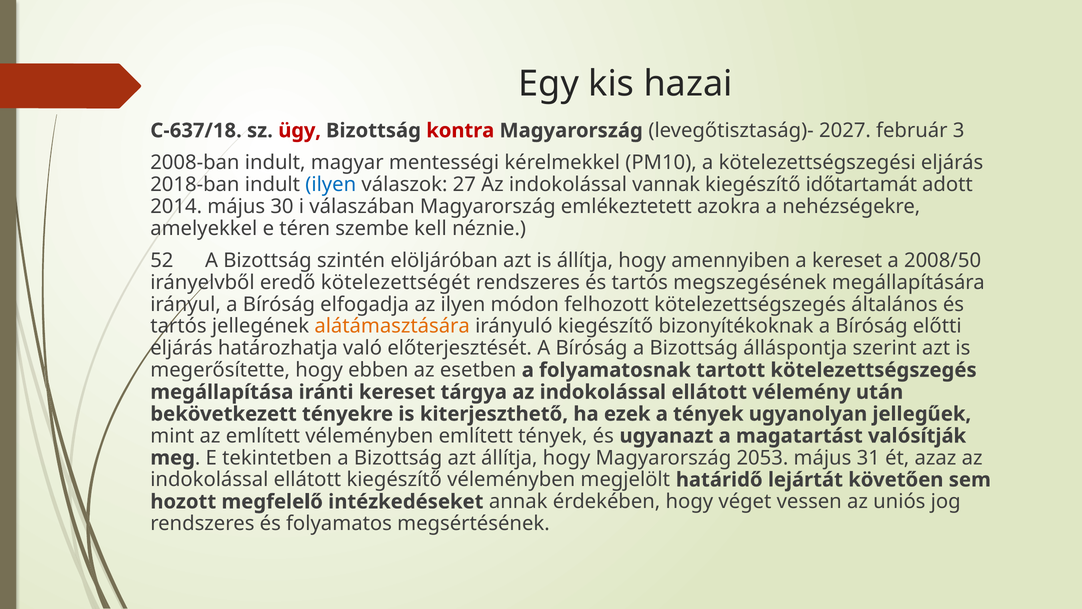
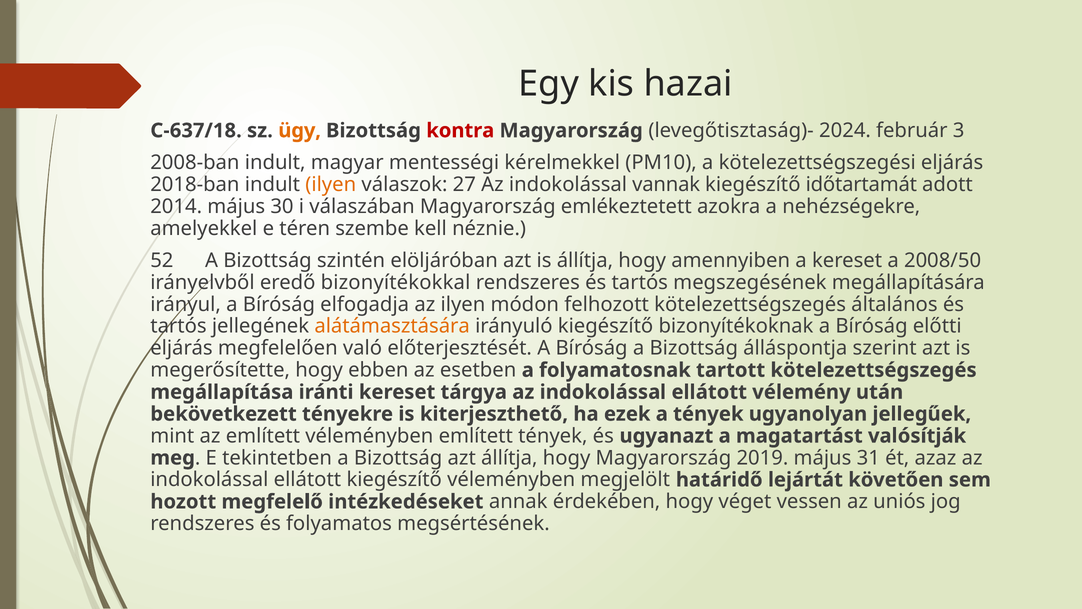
ügy colour: red -> orange
2027: 2027 -> 2024
ilyen at (331, 184) colour: blue -> orange
kötelezettségét: kötelezettségét -> bizonyítékokkal
határozhatja: határozhatja -> megfelelően
2053: 2053 -> 2019
